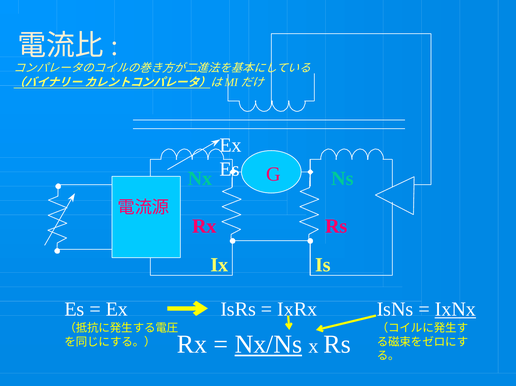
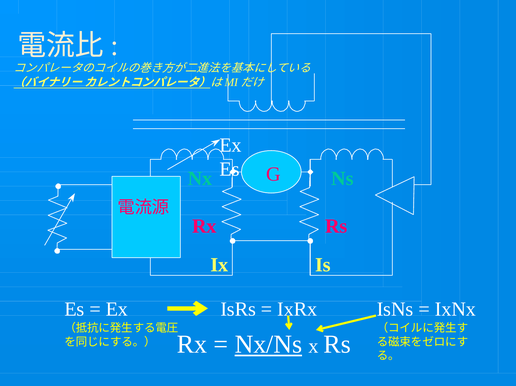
IxNx underline: present -> none
